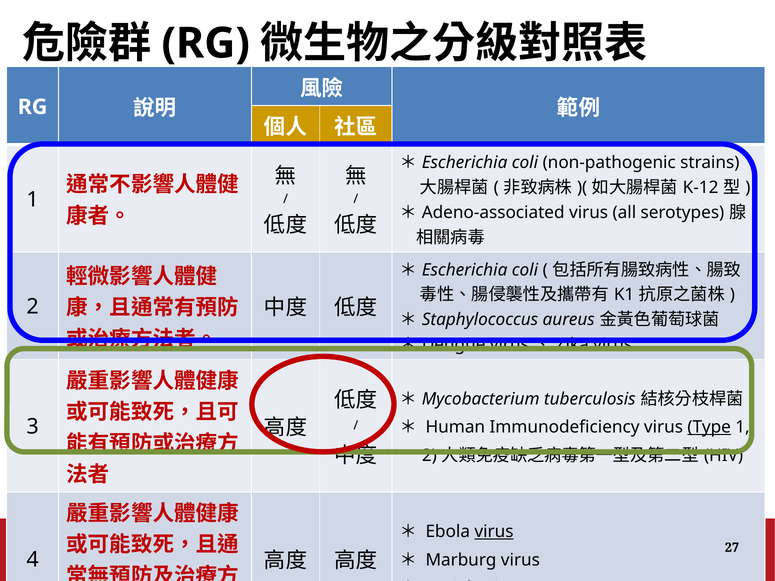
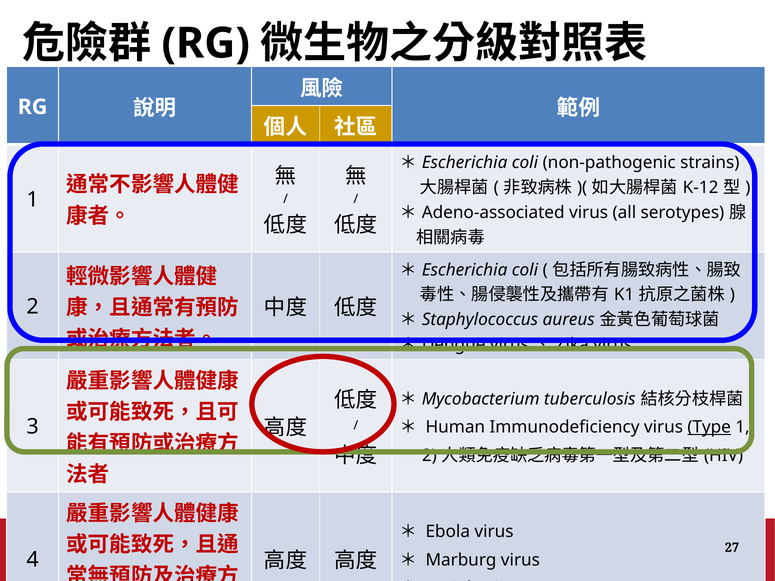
virus at (494, 532) underline: present -> none
